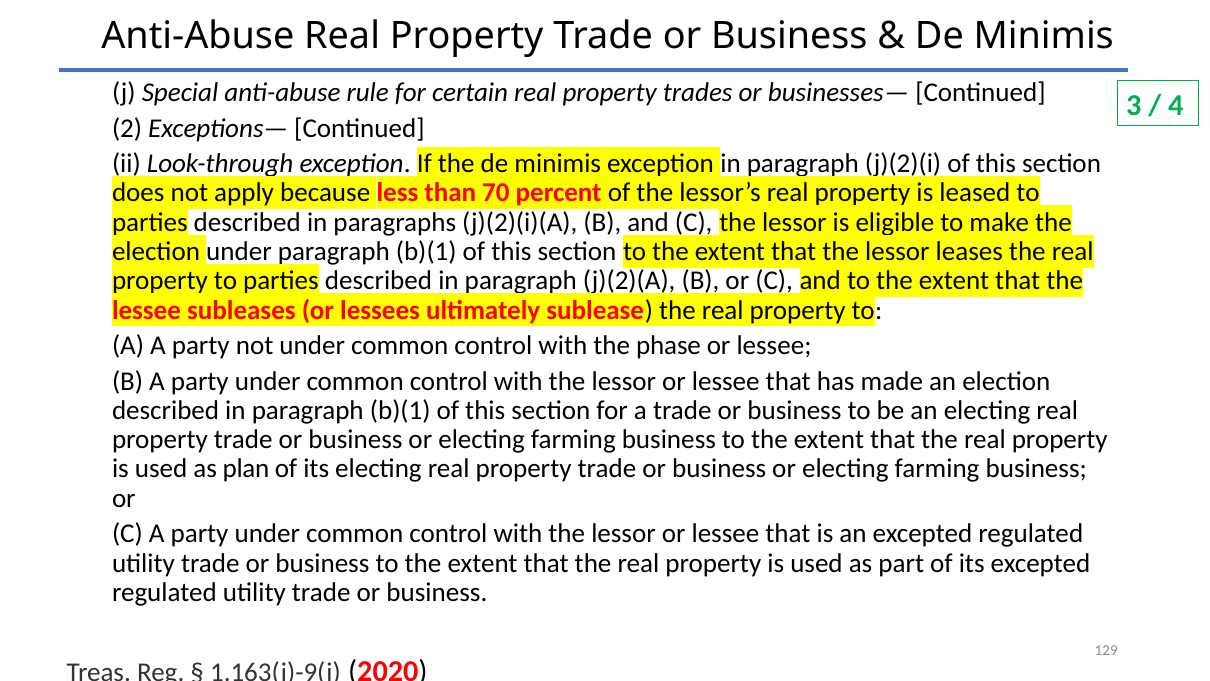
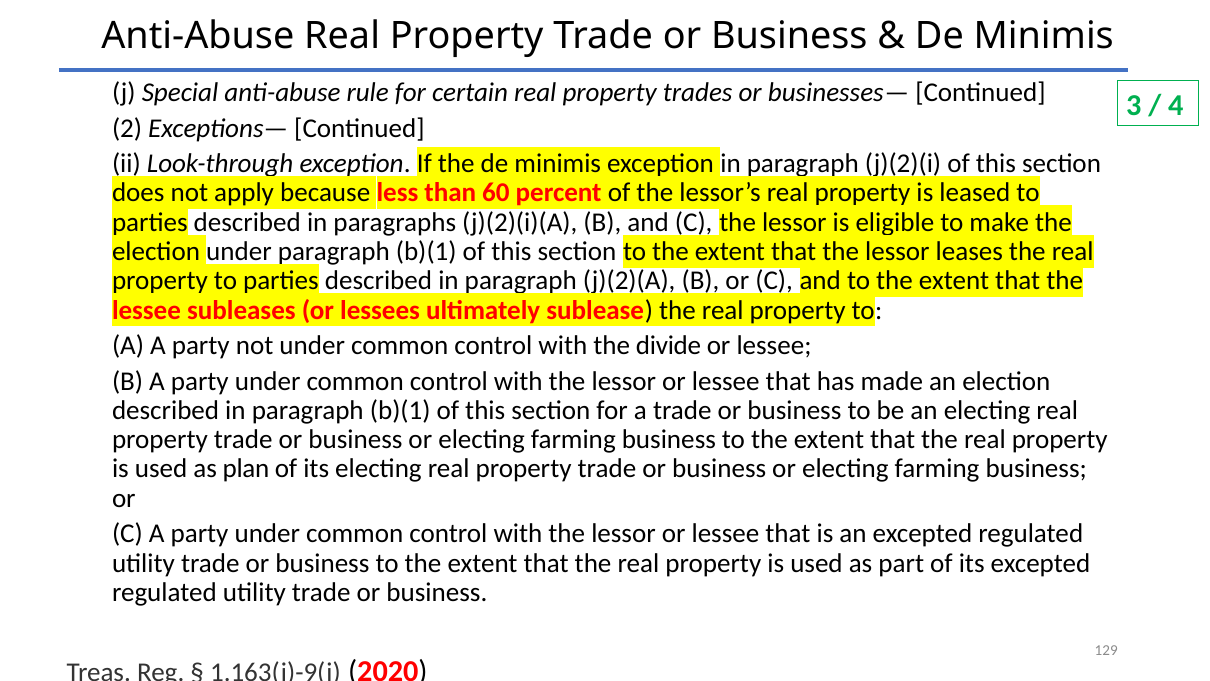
70: 70 -> 60
phase: phase -> divide
